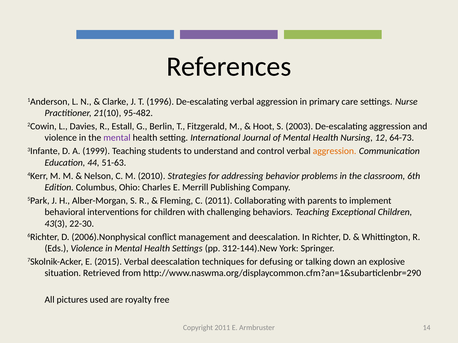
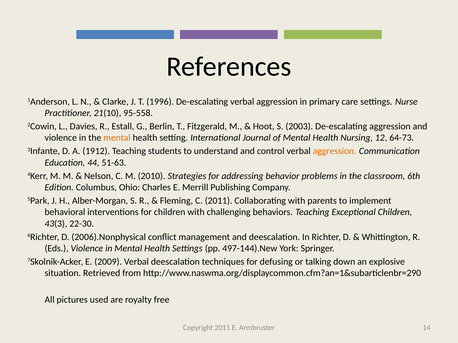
95-482: 95-482 -> 95-558
mental at (117, 138) colour: purple -> orange
1999: 1999 -> 1912
312-144).New: 312-144).New -> 497-144).New
2015: 2015 -> 2009
